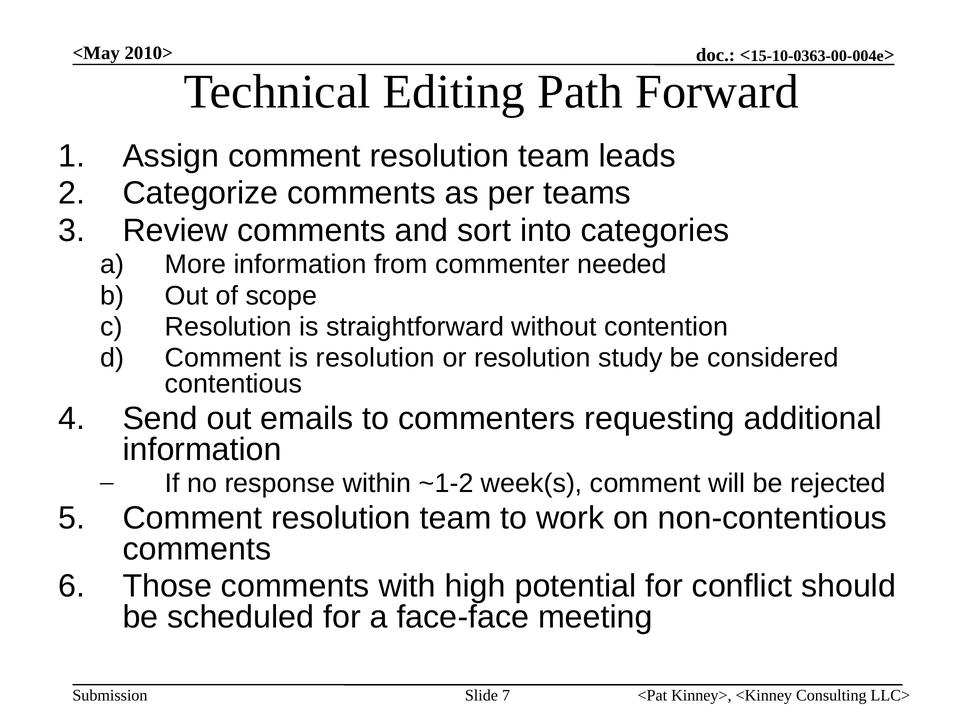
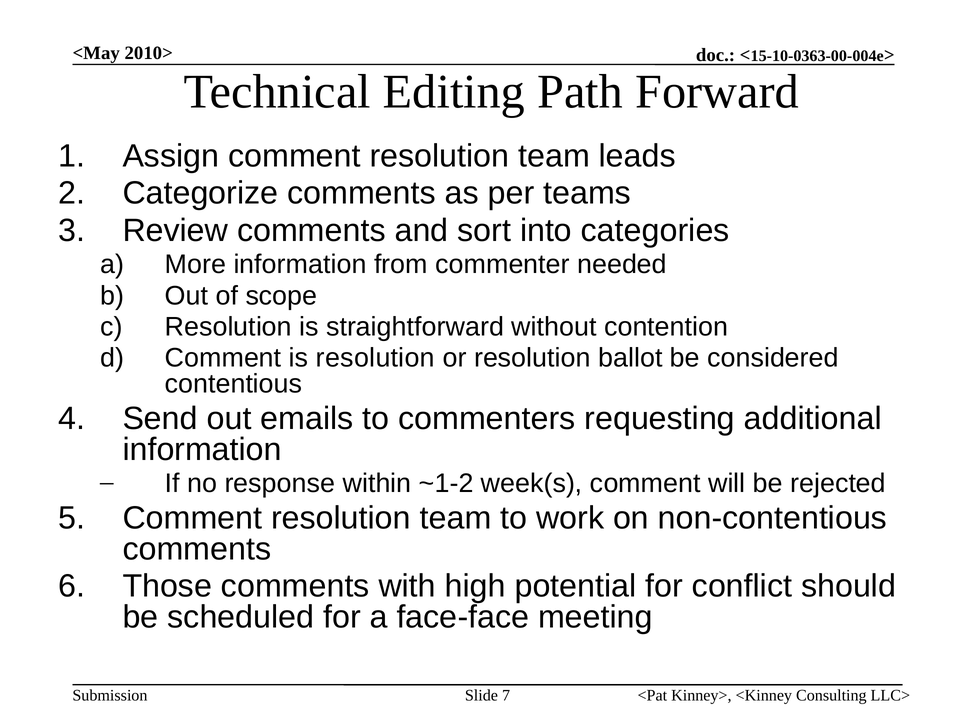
study: study -> ballot
